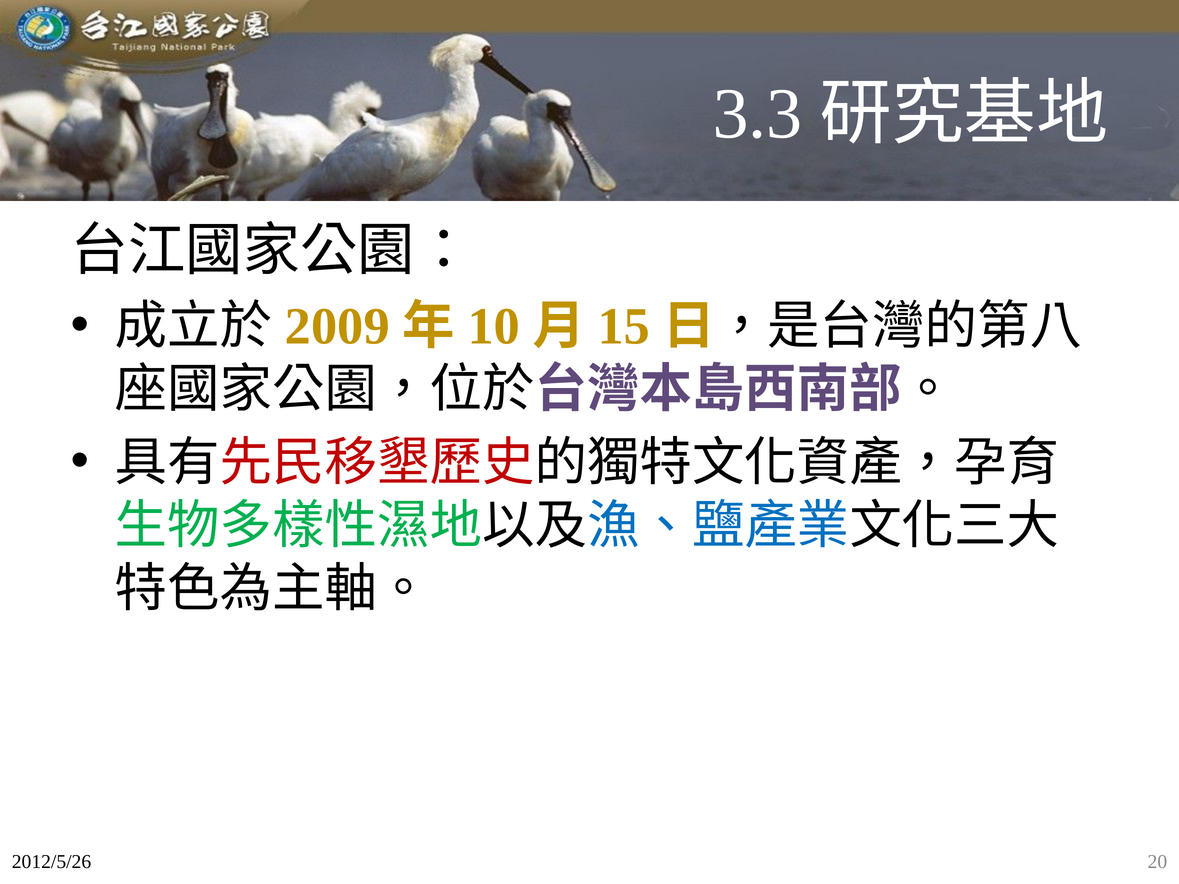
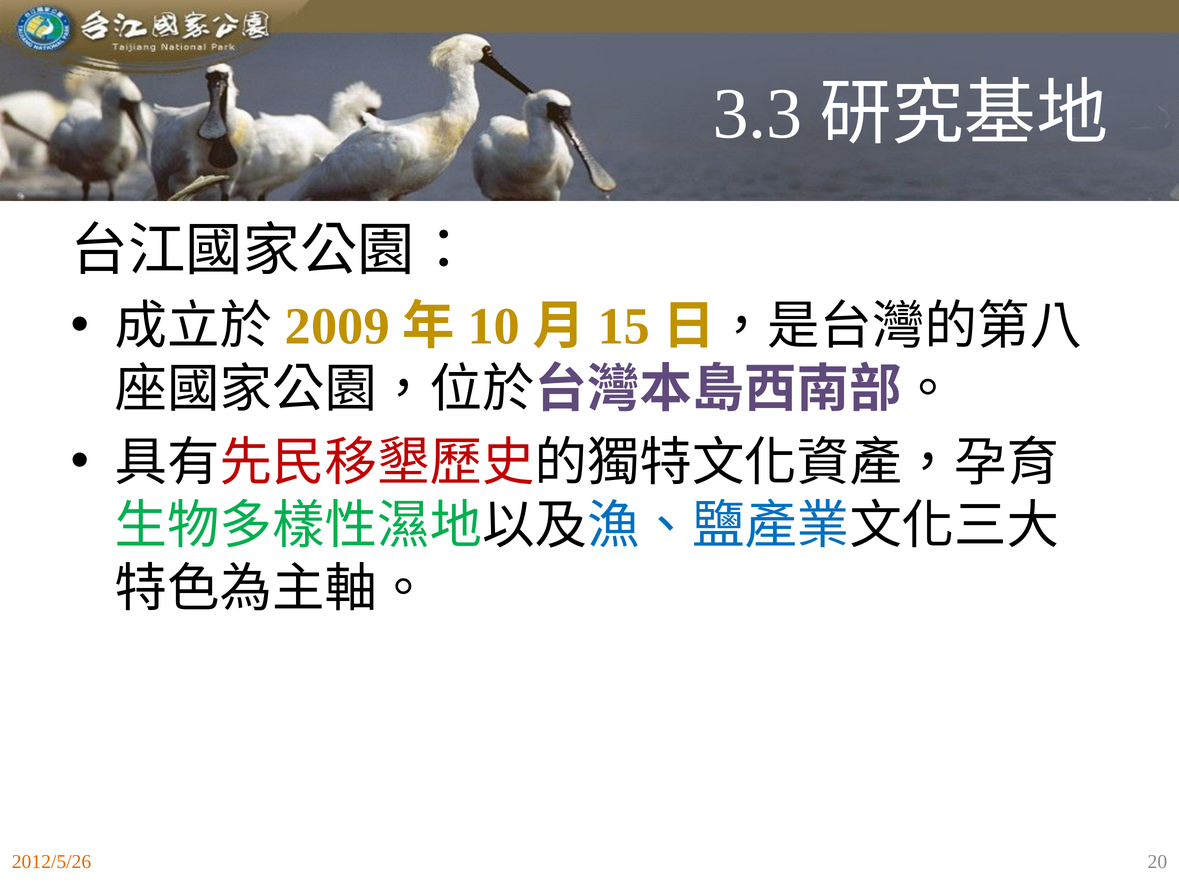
2012/5/26 colour: black -> orange
